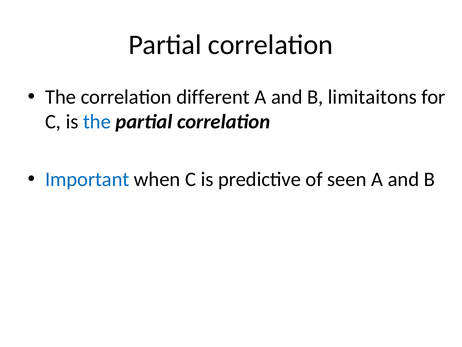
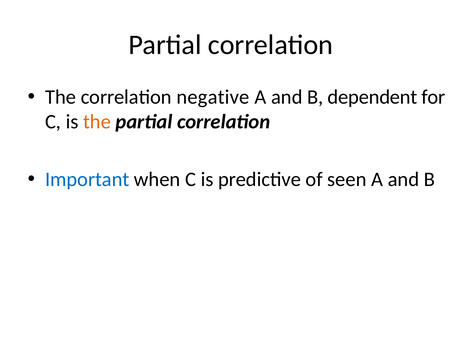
different: different -> negative
limitaitons: limitaitons -> dependent
the at (97, 122) colour: blue -> orange
